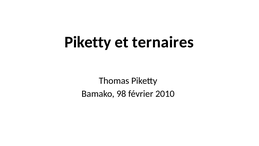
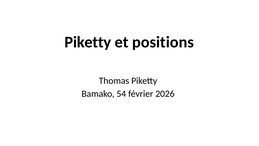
ternaires: ternaires -> positions
98: 98 -> 54
2010: 2010 -> 2026
